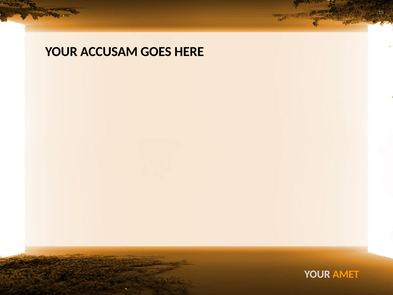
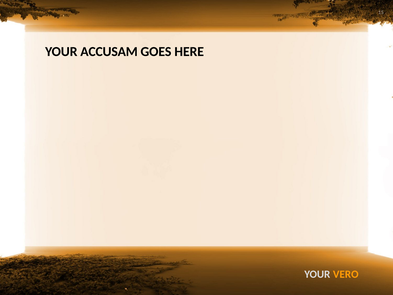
AMET: AMET -> VERO
